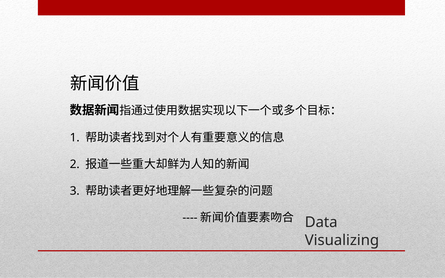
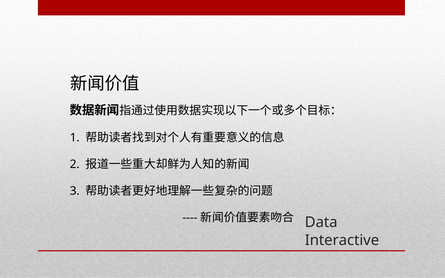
Visualizing: Visualizing -> Interactive
